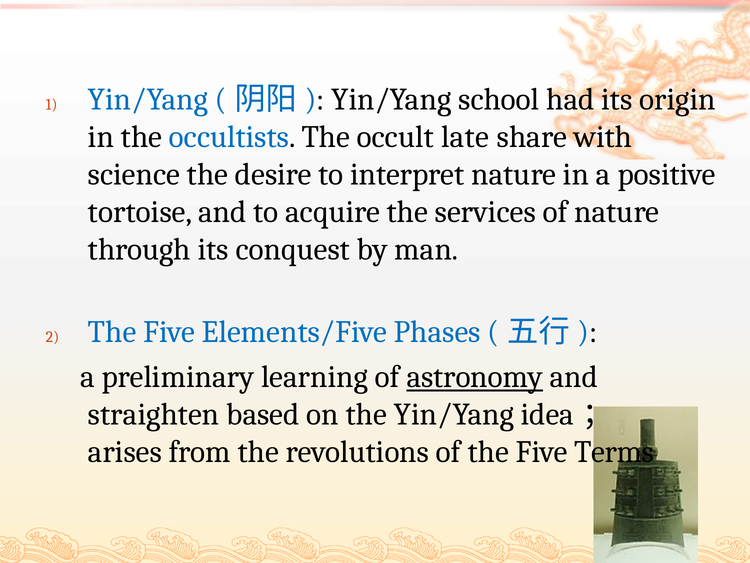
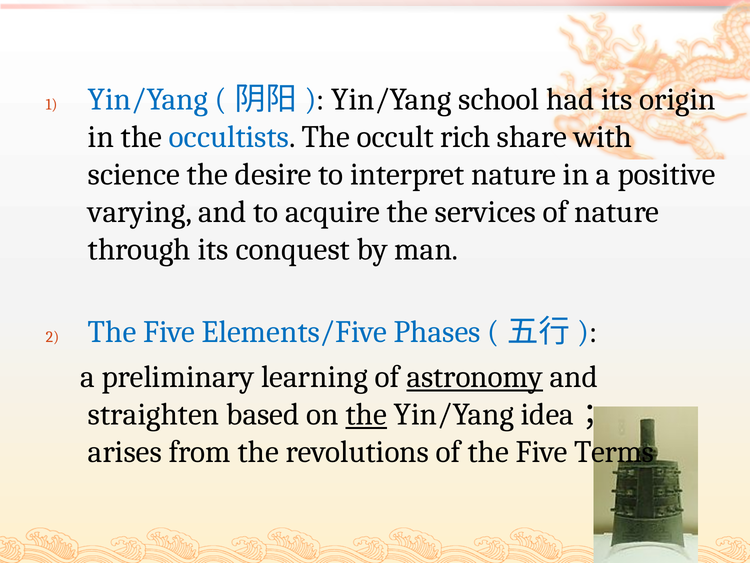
late: late -> rich
tortoise: tortoise -> varying
the at (366, 414) underline: none -> present
